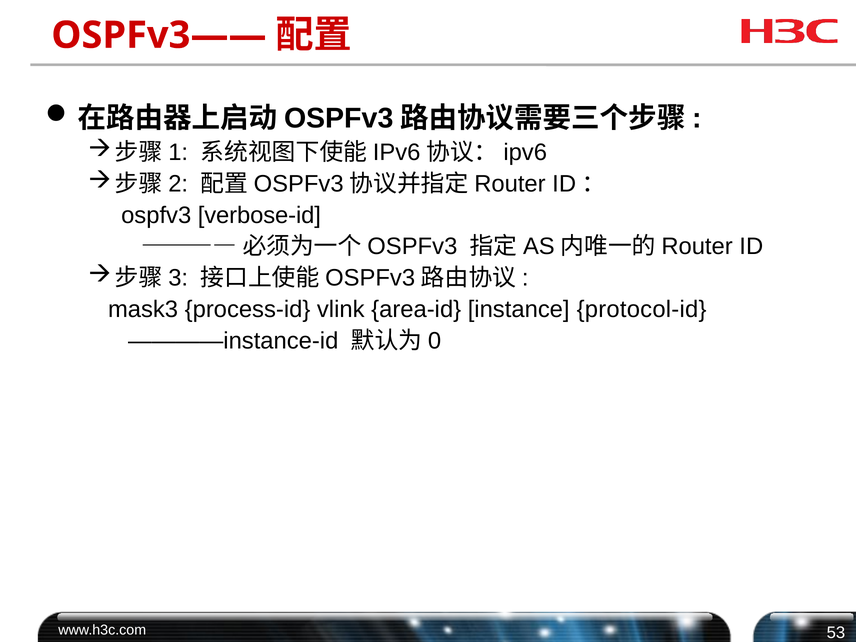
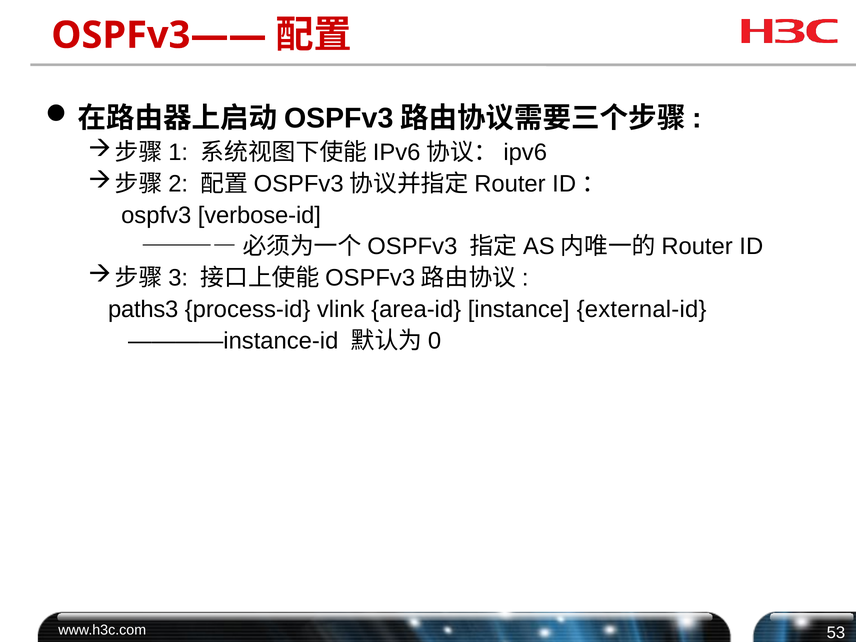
mask3: mask3 -> paths3
protocol-id: protocol-id -> external-id
